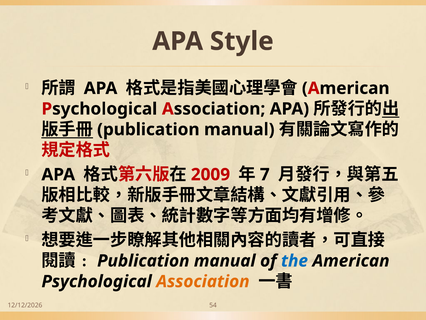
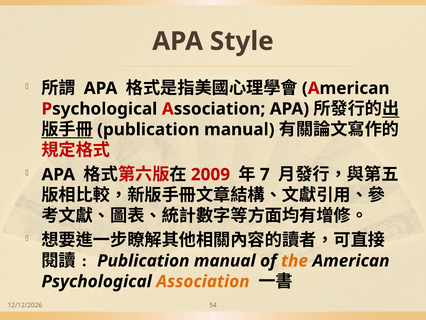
the colour: blue -> orange
